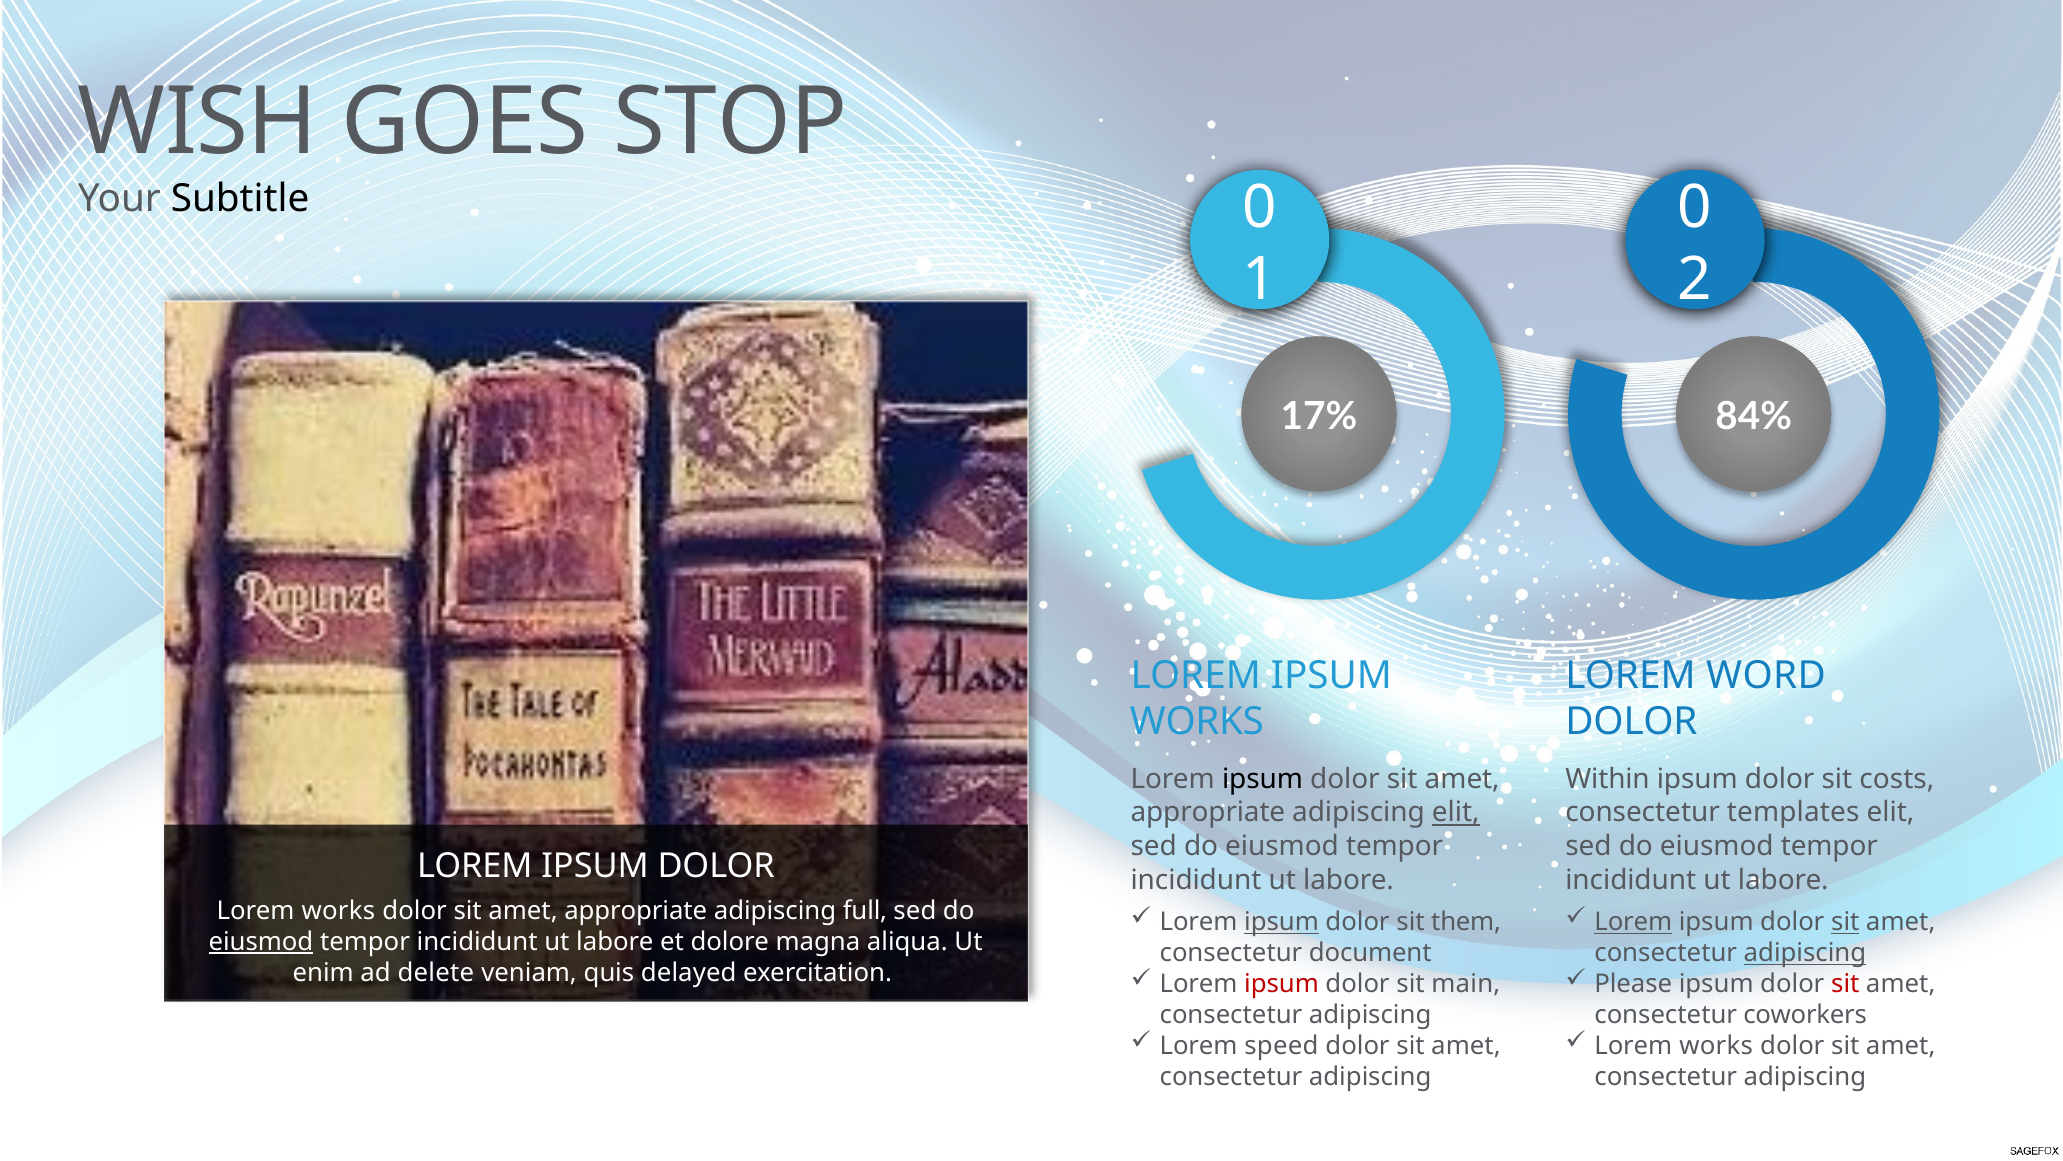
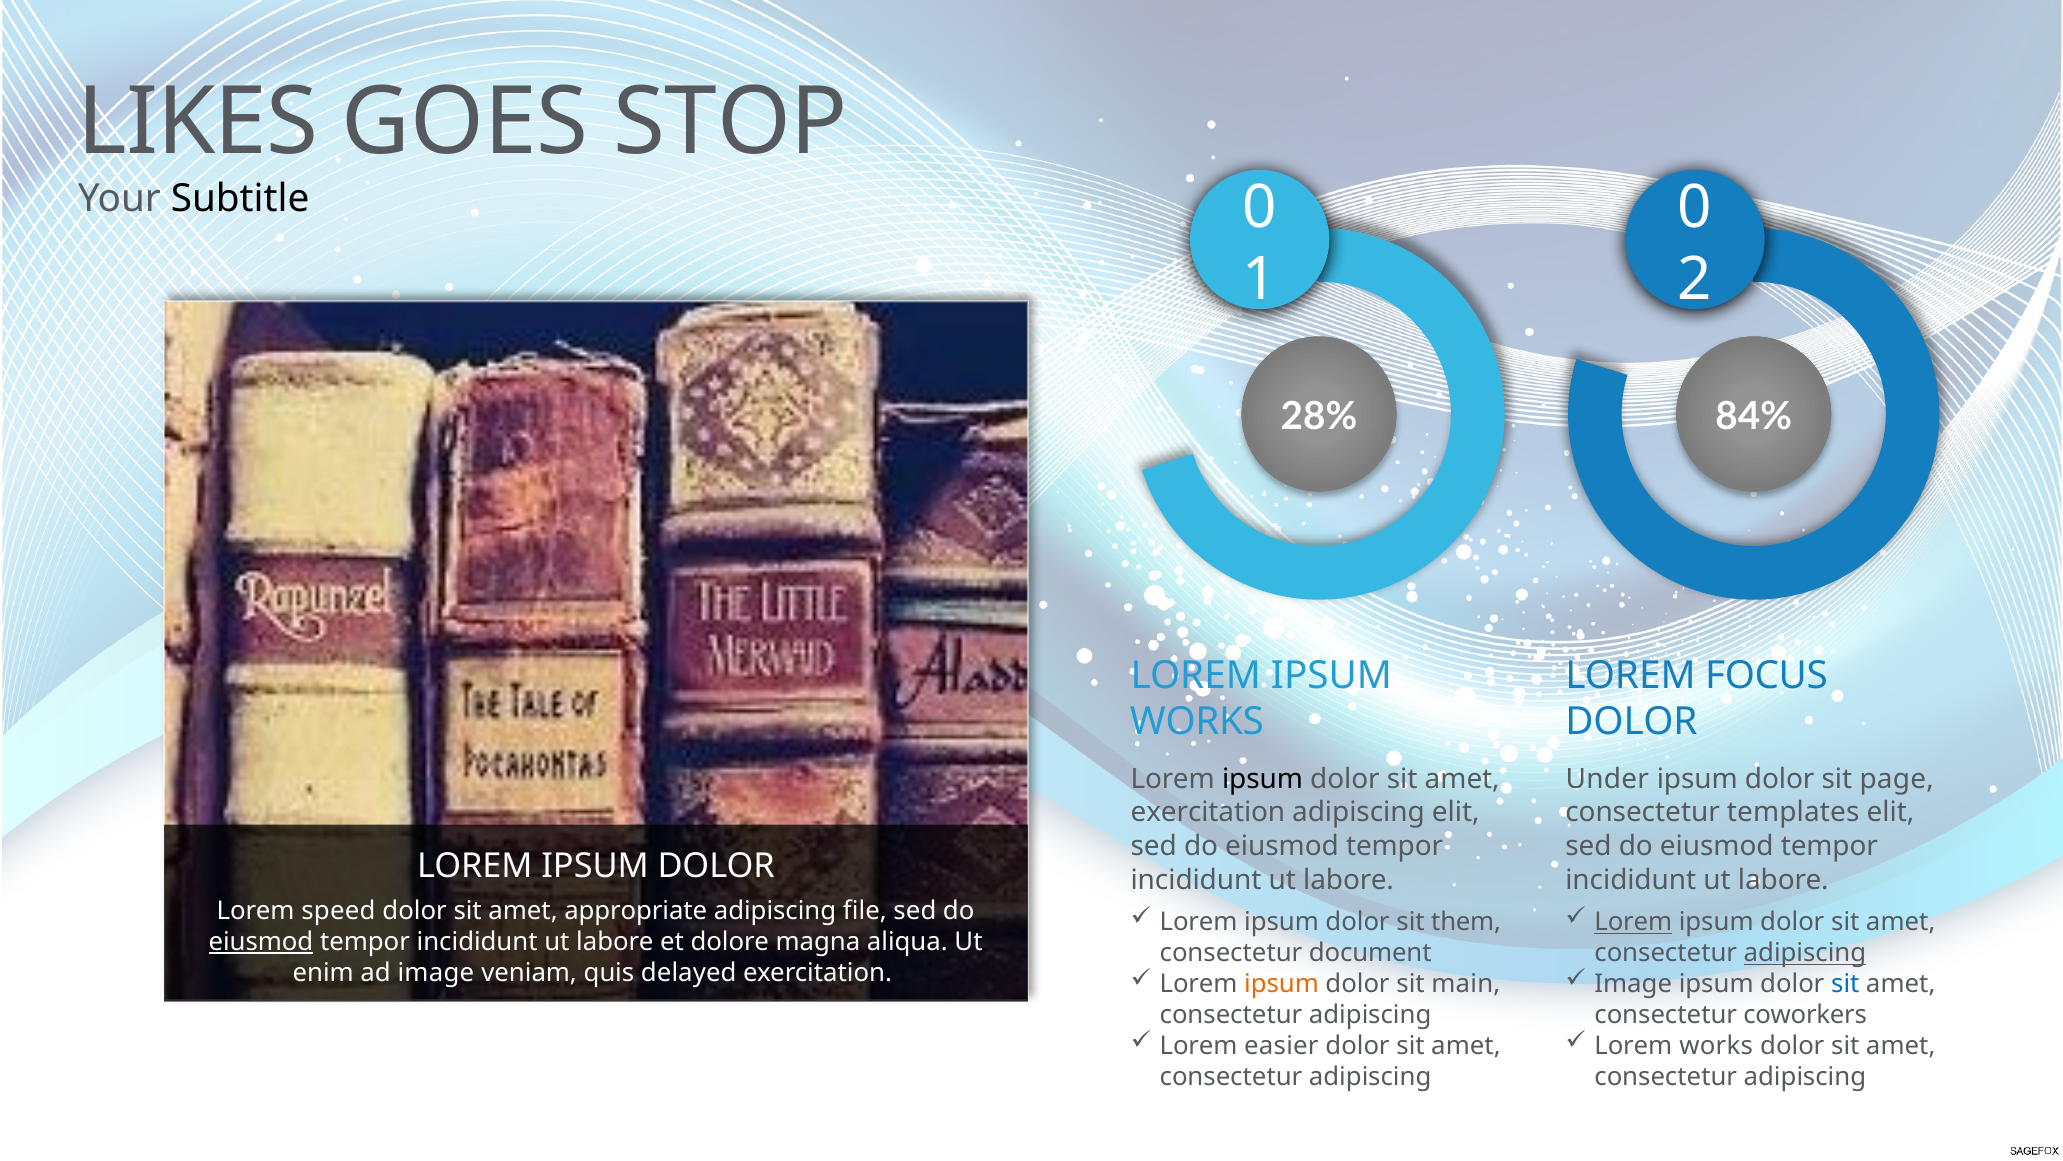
WISH: WISH -> LIKES
17%: 17% -> 28%
WORD: WORD -> FOCUS
Within: Within -> Under
costs: costs -> page
appropriate at (1208, 812): appropriate -> exercitation
elit at (1456, 812) underline: present -> none
works at (338, 910): works -> speed
full: full -> file
ipsum at (1282, 922) underline: present -> none
sit at (1845, 922) underline: present -> none
ad delete: delete -> image
ipsum at (1282, 984) colour: red -> orange
Please at (1633, 984): Please -> Image
sit at (1845, 984) colour: red -> blue
speed: speed -> easier
